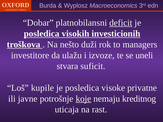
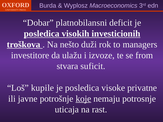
deficit underline: present -> none
uneli: uneli -> from
kreditnog: kreditnog -> potrosnje
